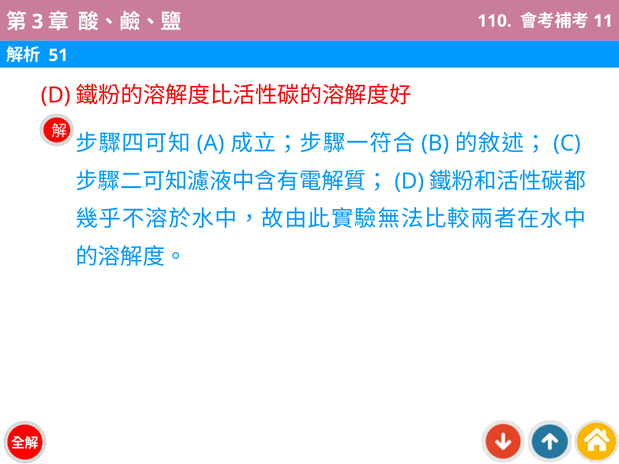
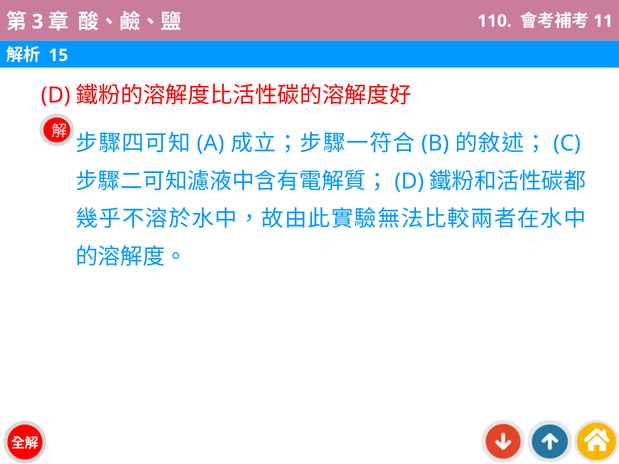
51: 51 -> 15
